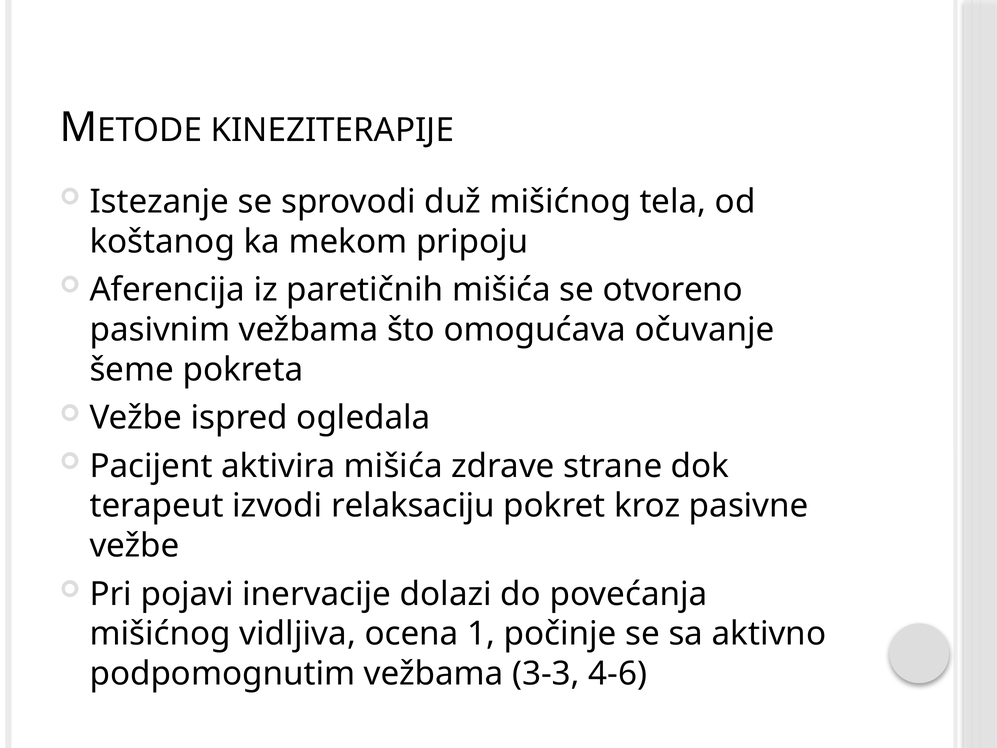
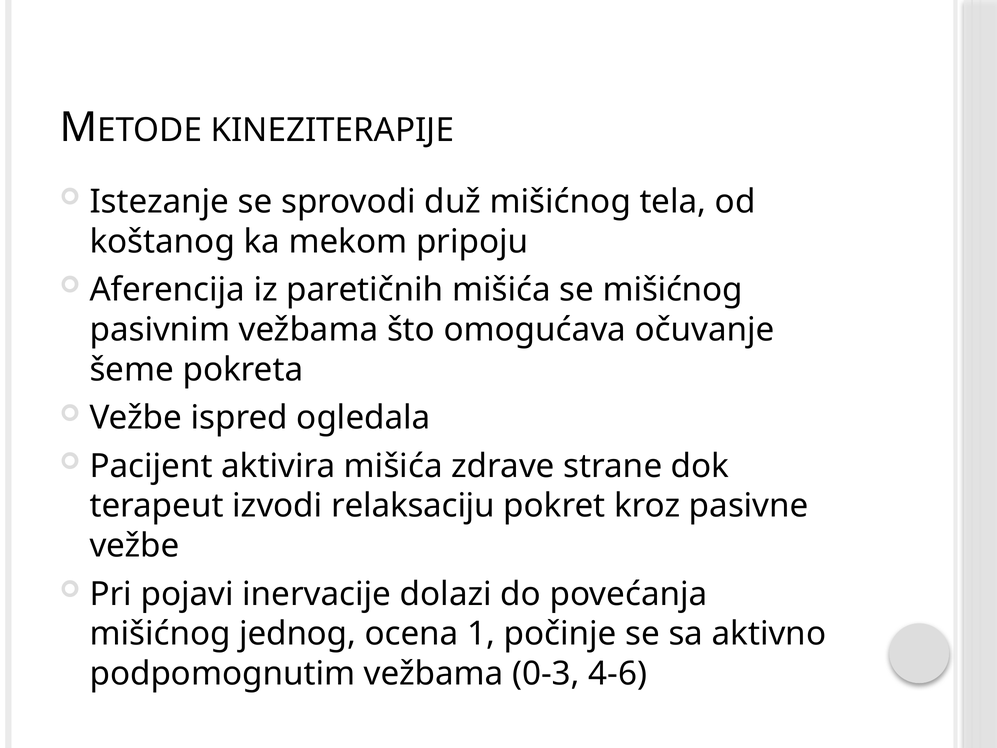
se otvoreno: otvoreno -> mišićnog
vidljiva: vidljiva -> jednog
3-3: 3-3 -> 0-3
